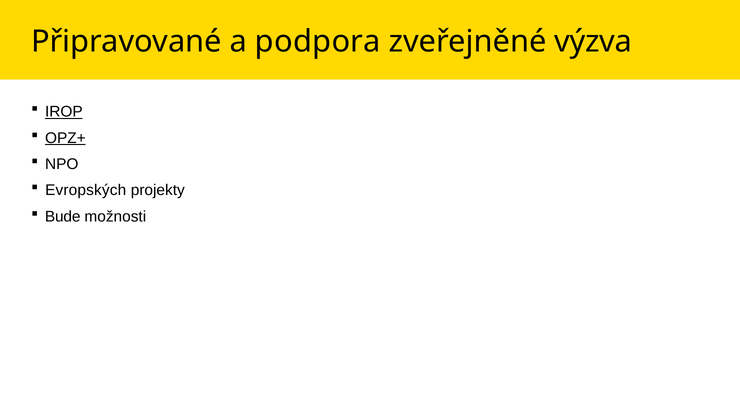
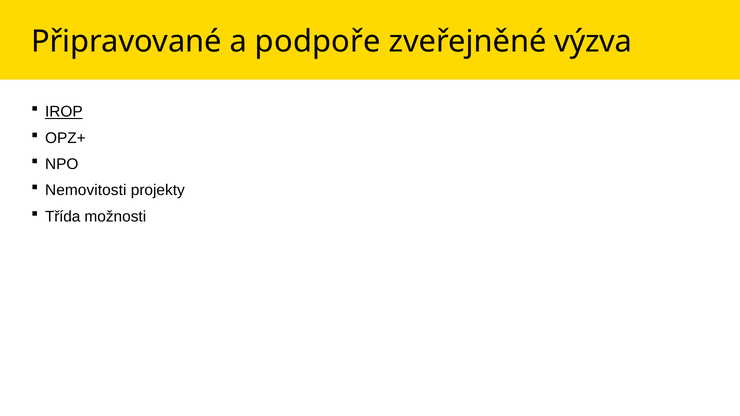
podpora: podpora -> podpoře
OPZ+ underline: present -> none
Evropských: Evropských -> Nemovitosti
Bude: Bude -> Třída
